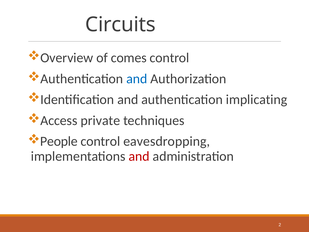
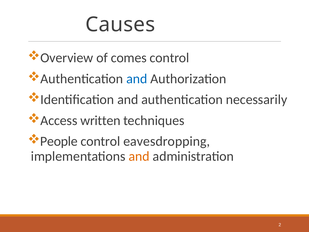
Circuits: Circuits -> Causes
implicating: implicating -> necessarily
private: private -> written
and at (139, 156) colour: red -> orange
